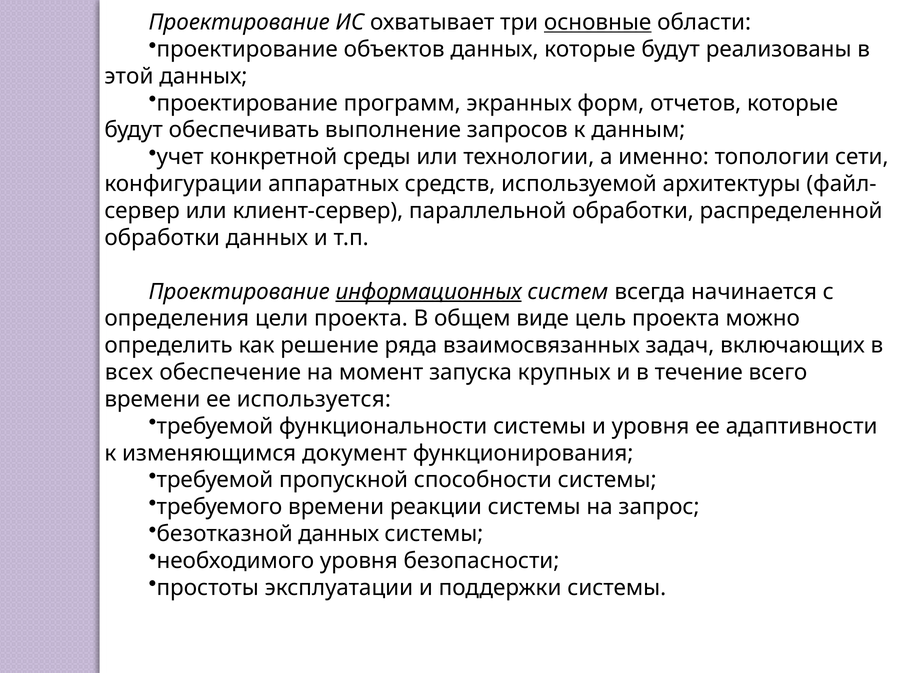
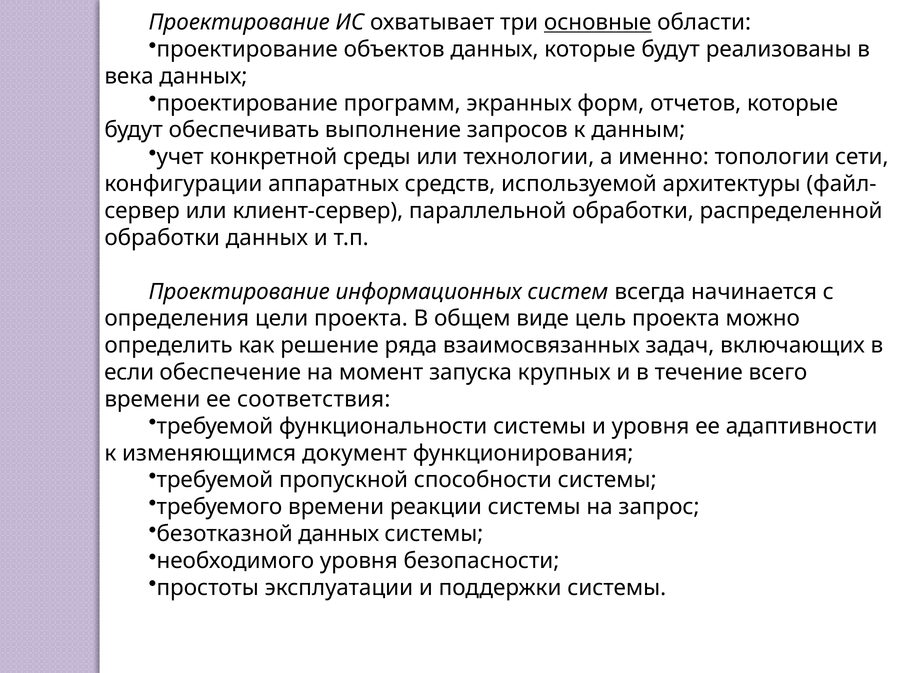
этой: этой -> века
информационных underline: present -> none
всех: всех -> если
используется: используется -> соответствия
